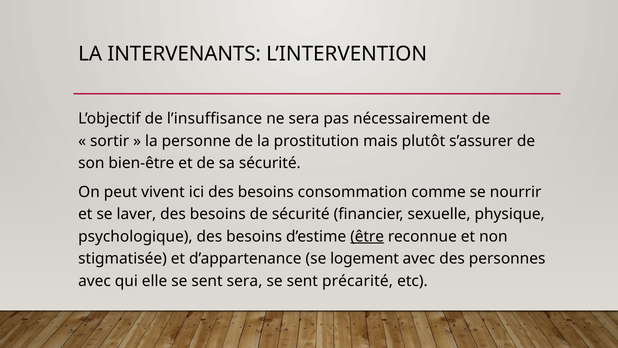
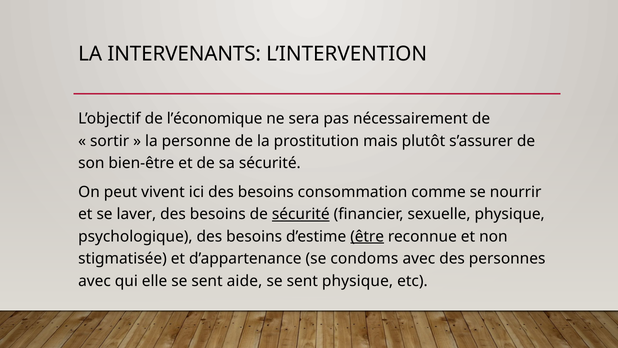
l’insuffisance: l’insuffisance -> l’économique
sécurité at (301, 214) underline: none -> present
logement: logement -> condoms
sent sera: sera -> aide
sent précarité: précarité -> physique
